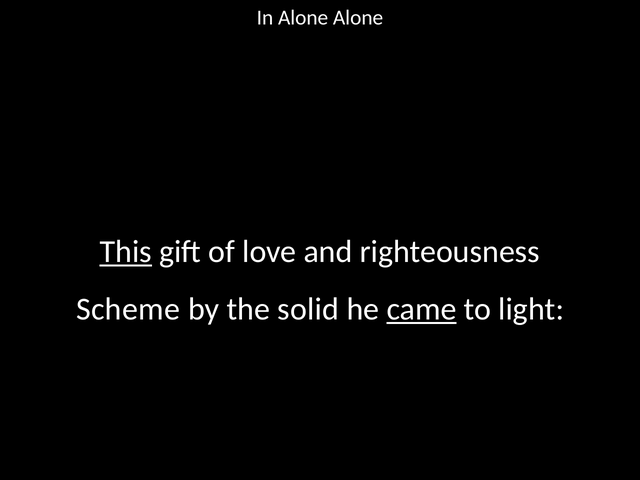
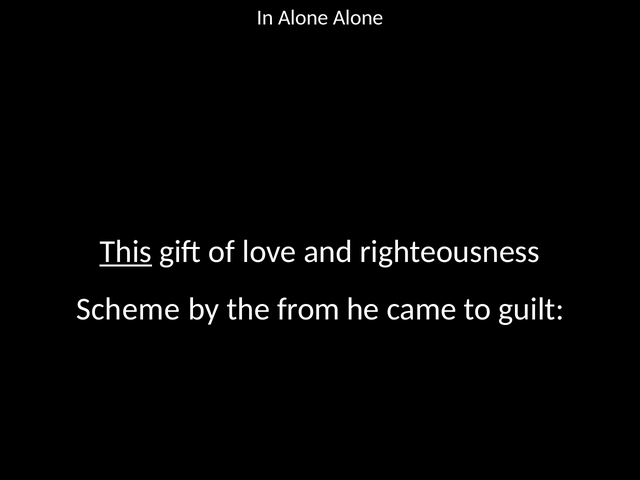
solid: solid -> from
came underline: present -> none
light: light -> guilt
